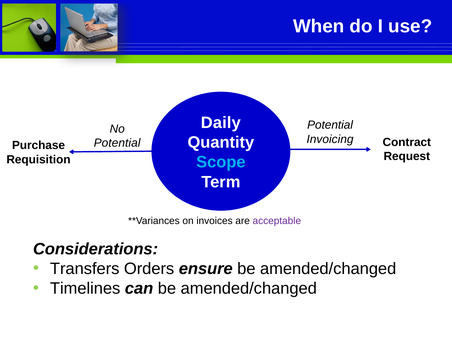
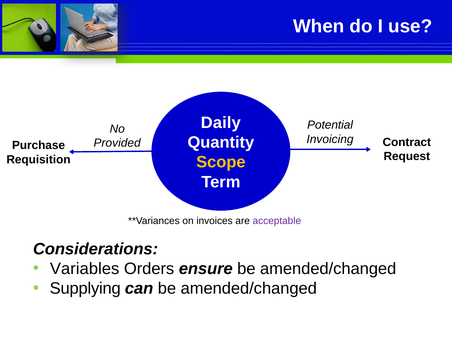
Potential at (117, 143): Potential -> Provided
Scope colour: light blue -> yellow
Transfers: Transfers -> Variables
Timelines: Timelines -> Supplying
